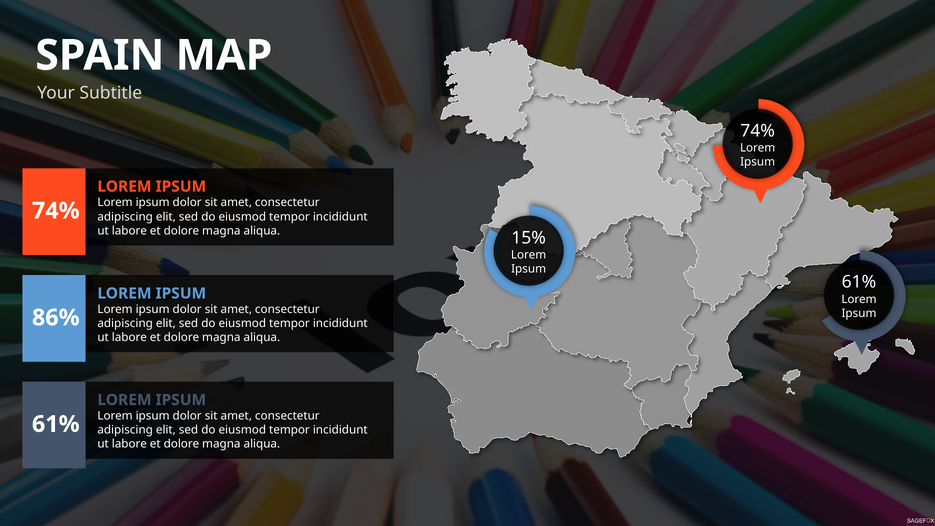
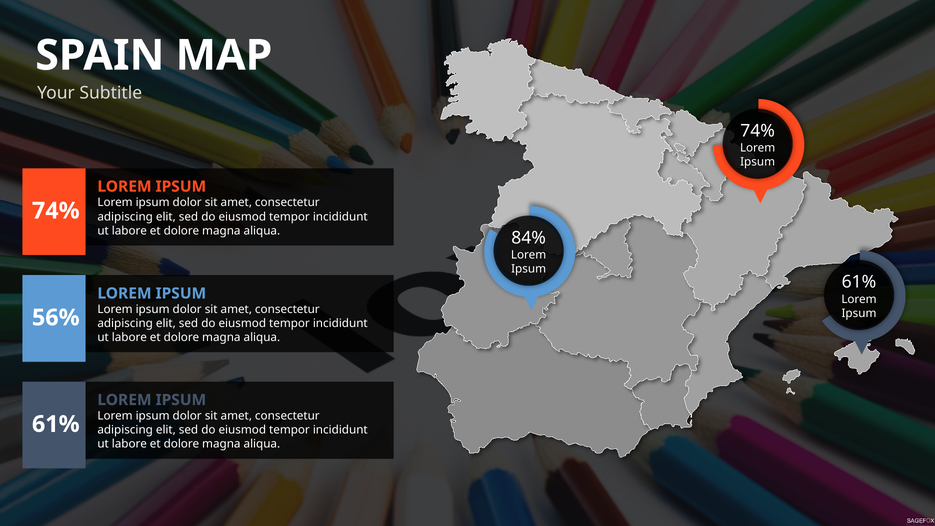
15%: 15% -> 84%
86%: 86% -> 56%
